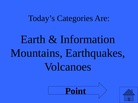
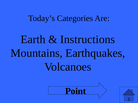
Information: Information -> Instructions
